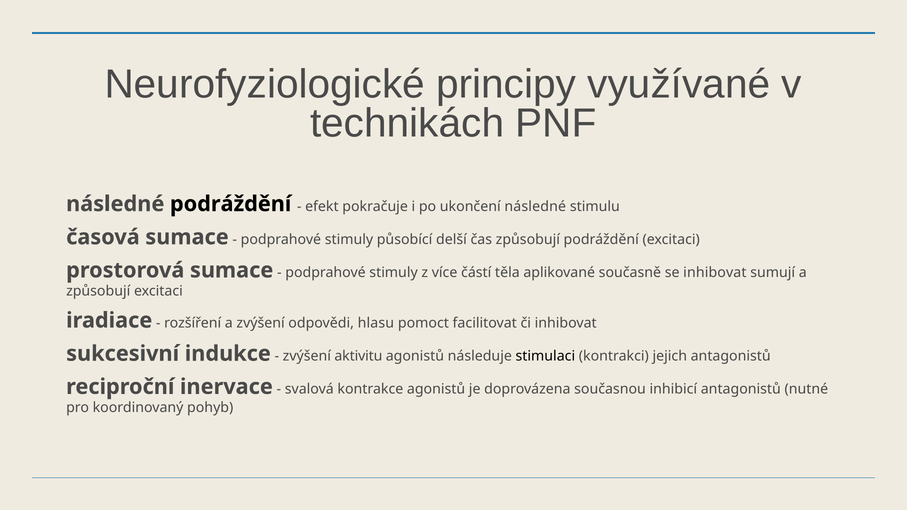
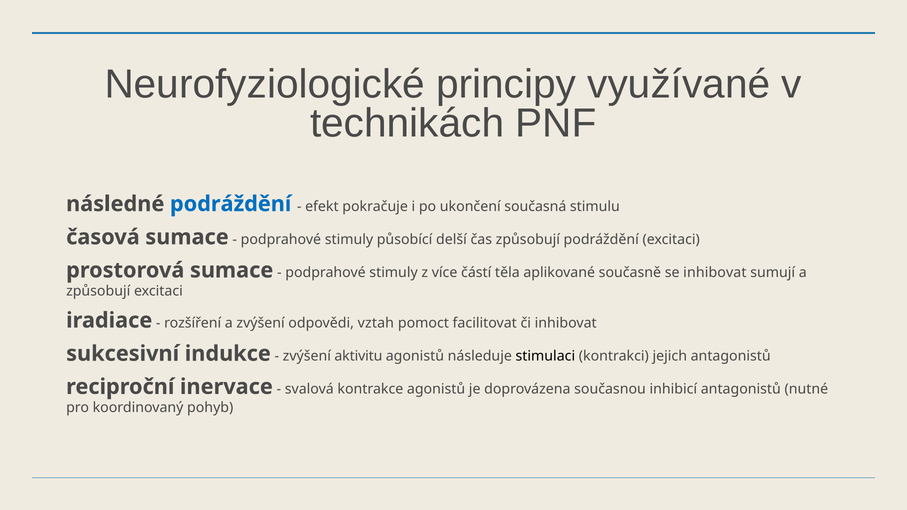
podráždění at (231, 204) colour: black -> blue
ukončení následné: následné -> současná
hlasu: hlasu -> vztah
